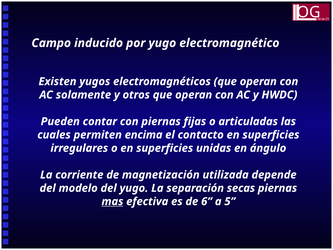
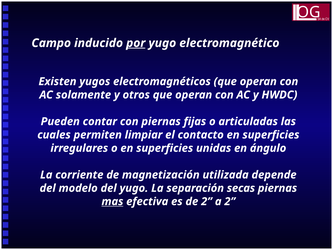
por underline: none -> present
encima: encima -> limpiar
de 6: 6 -> 2
a 5: 5 -> 2
